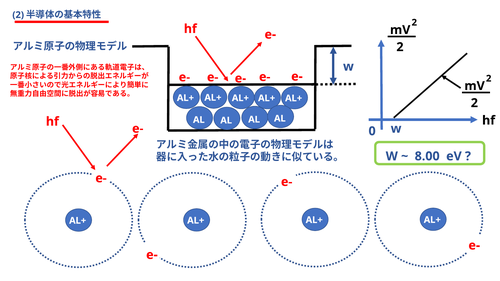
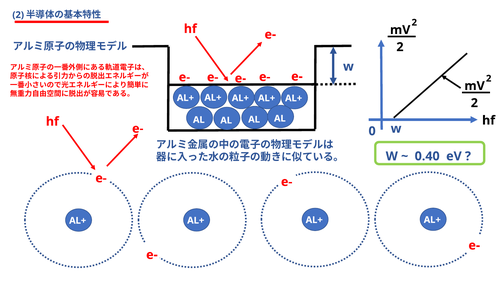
8.00: 8.00 -> 0.40
